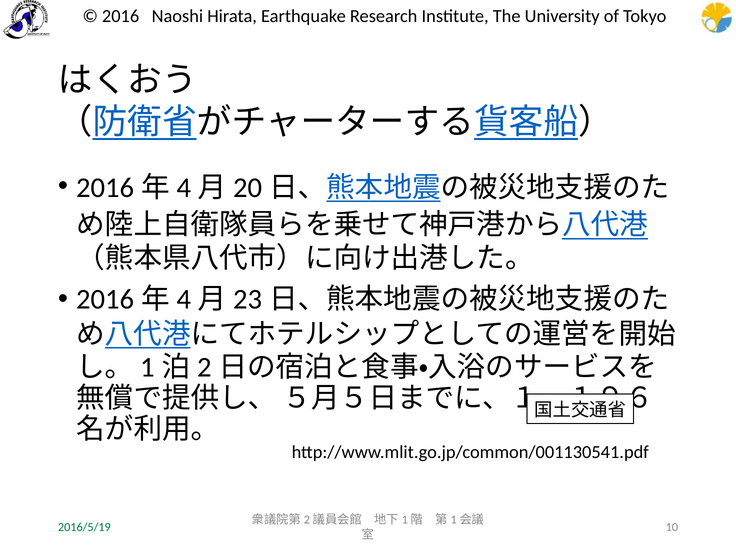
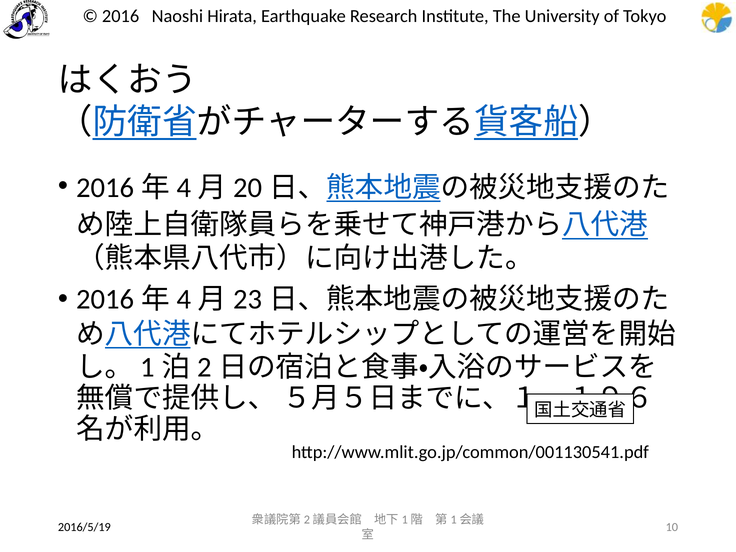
2016/5/19 colour: green -> black
